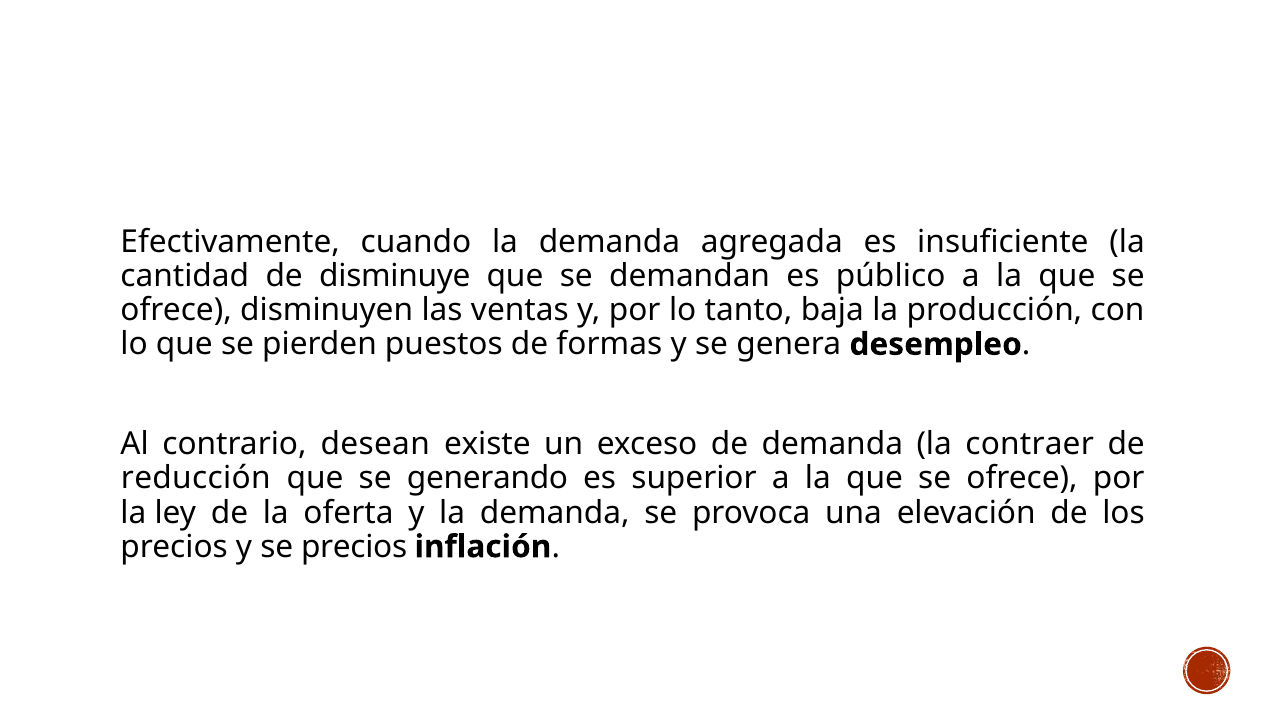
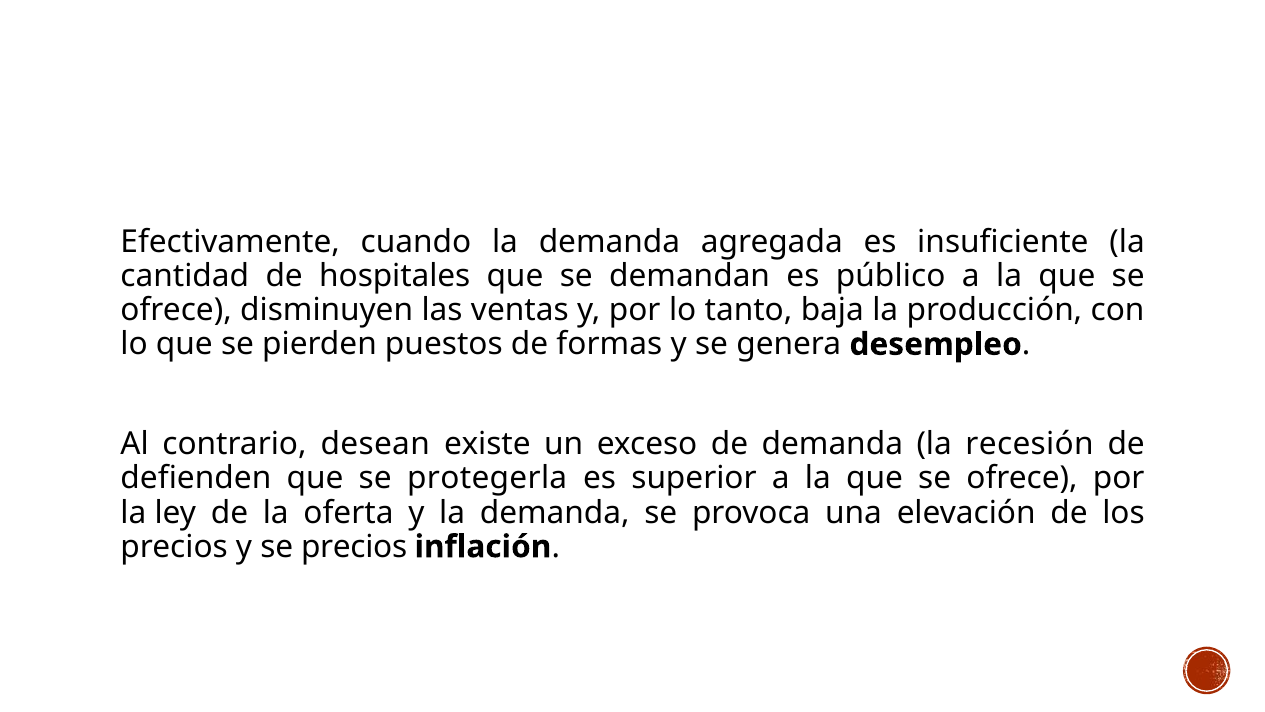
disminuye: disminuye -> hospitales
contraer: contraer -> recesión
reducción: reducción -> defienden
generando: generando -> protegerla
